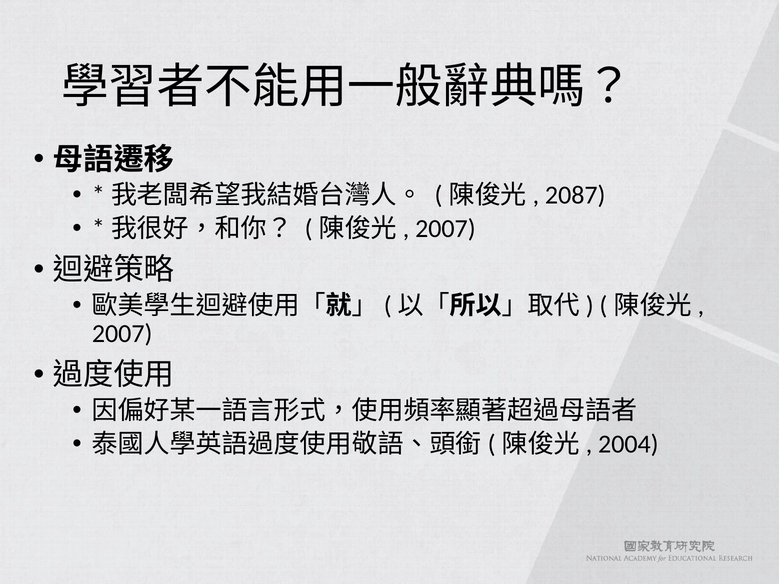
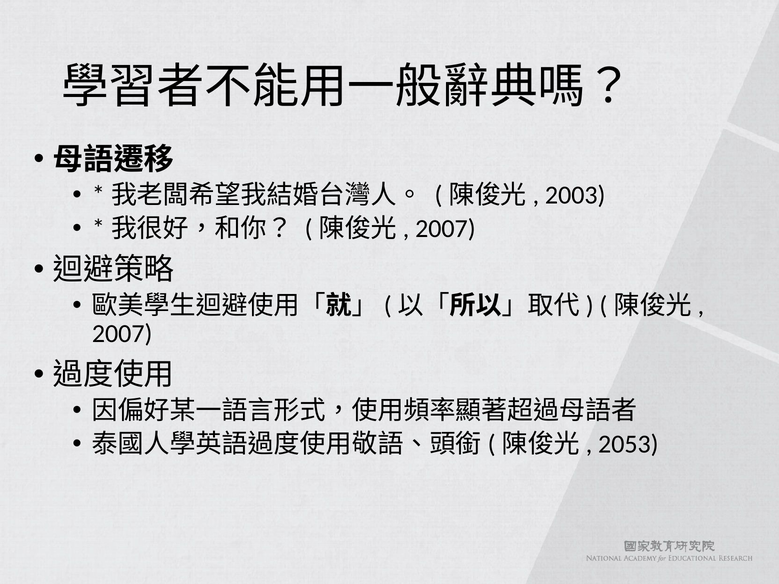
2087: 2087 -> 2003
2004: 2004 -> 2053
